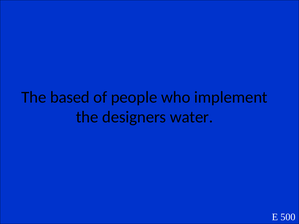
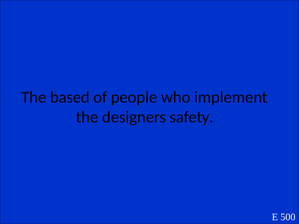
water: water -> safety
